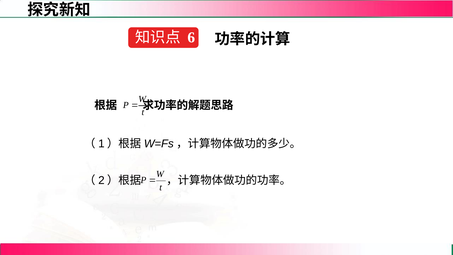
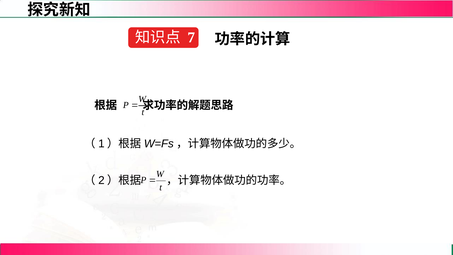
6: 6 -> 7
